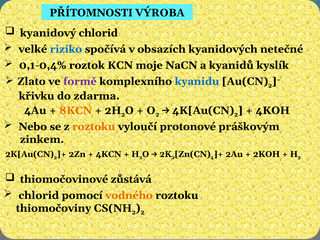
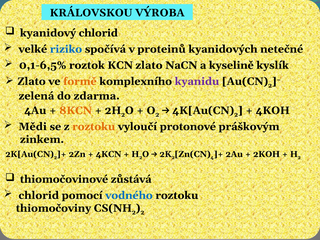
PŘÍTOMNOSTI: PŘÍTOMNOSTI -> KRÁLOVSKOU
obsazích: obsazích -> proteinů
0,1-0,4%: 0,1-0,4% -> 0,1-6,5%
KCN moje: moje -> zlato
kyanidů: kyanidů -> kyselině
formě colour: purple -> orange
kyanidu colour: blue -> purple
křivku: křivku -> zelená
Nebo: Nebo -> Mědi
vodného colour: orange -> blue
